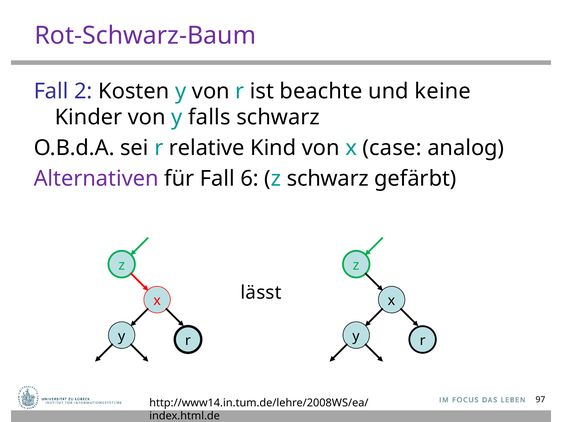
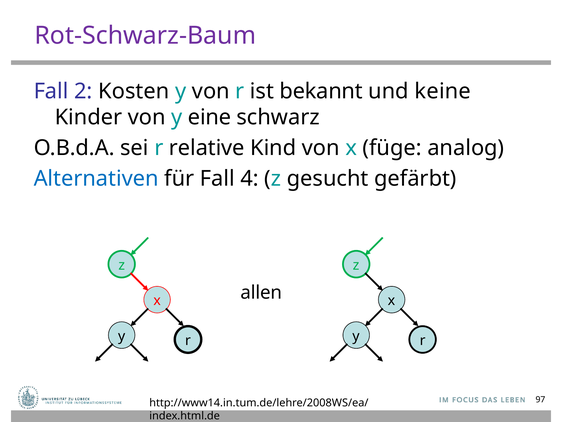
beachte: beachte -> bekannt
falls: falls -> eine
case: case -> füge
Alternativen colour: purple -> blue
6: 6 -> 4
z schwarz: schwarz -> gesucht
lässt: lässt -> allen
